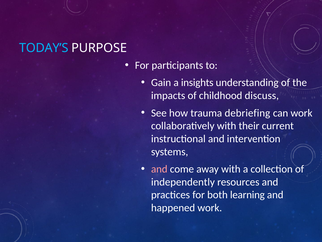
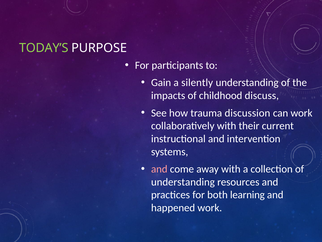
TODAY’S colour: light blue -> light green
insights: insights -> silently
debriefing: debriefing -> discussion
independently at (183, 182): independently -> understanding
